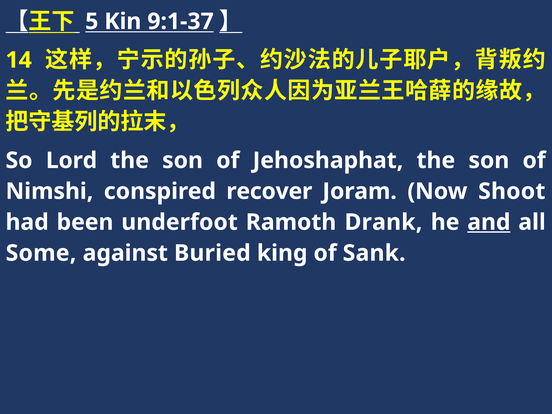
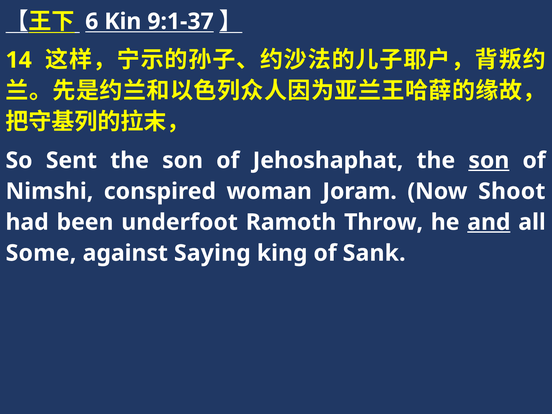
5: 5 -> 6
Lord: Lord -> Sent
son at (489, 160) underline: none -> present
recover: recover -> woman
Drank: Drank -> Throw
Buried: Buried -> Saying
